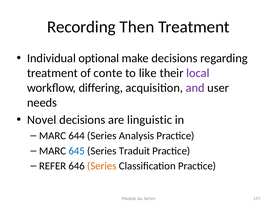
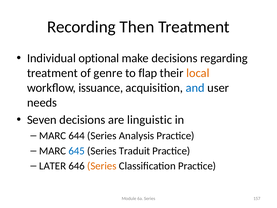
conte: conte -> genre
like: like -> flap
local colour: purple -> orange
differing: differing -> issuance
and colour: purple -> blue
Novel: Novel -> Seven
REFER: REFER -> LATER
